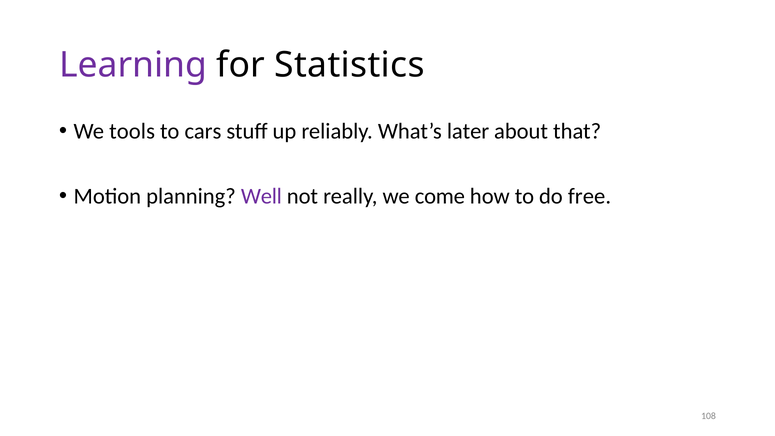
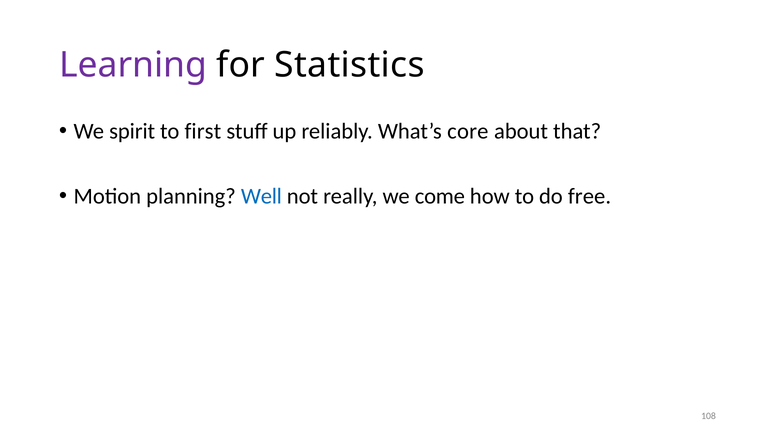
tools: tools -> spirit
cars: cars -> first
later: later -> core
Well colour: purple -> blue
